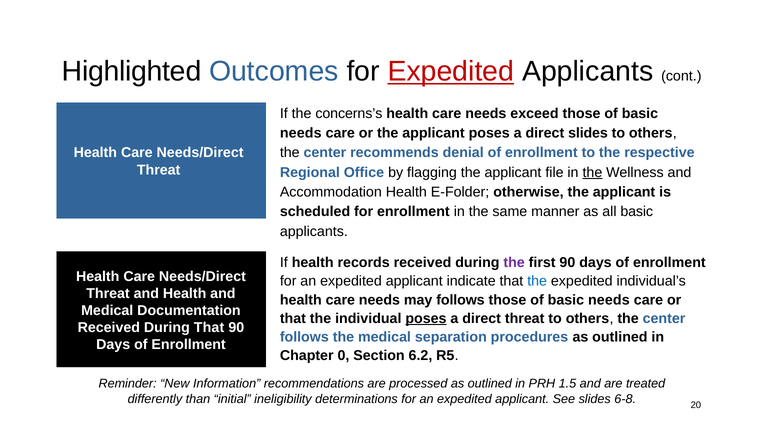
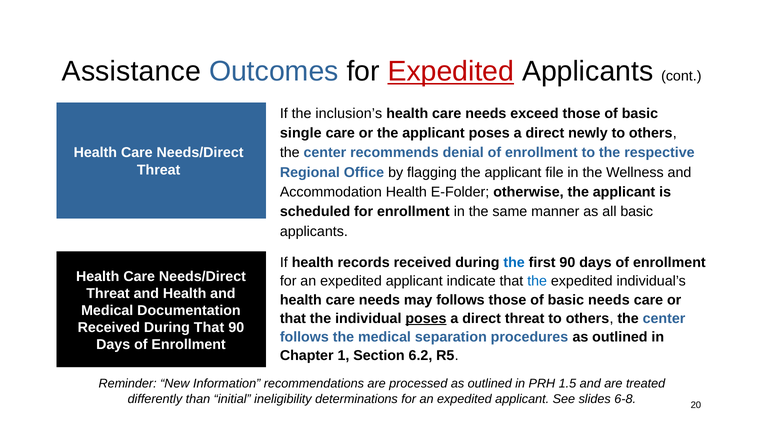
Highlighted: Highlighted -> Assistance
concerns’s: concerns’s -> inclusion’s
needs at (301, 133): needs -> single
direct slides: slides -> newly
the at (592, 172) underline: present -> none
the at (514, 263) colour: purple -> blue
0: 0 -> 1
